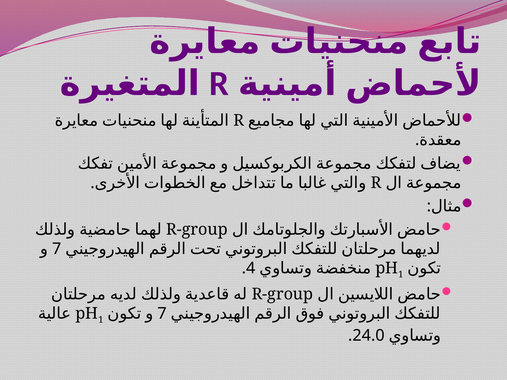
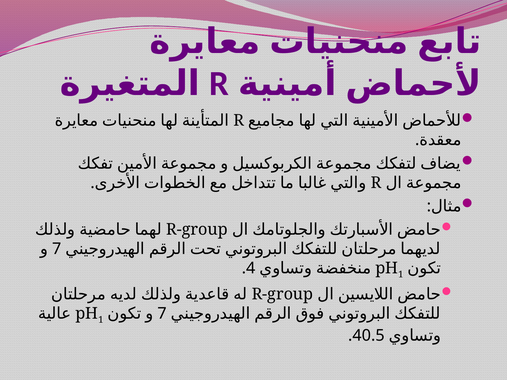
24.0: 24.0 -> 40.5
